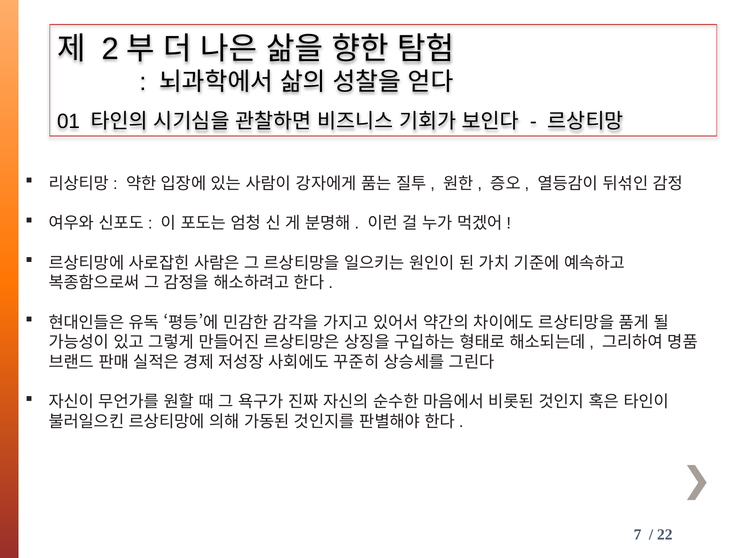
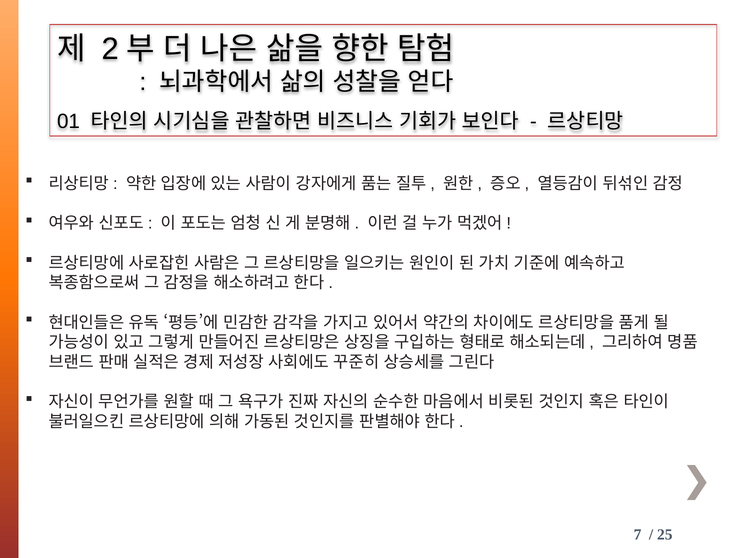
22: 22 -> 25
